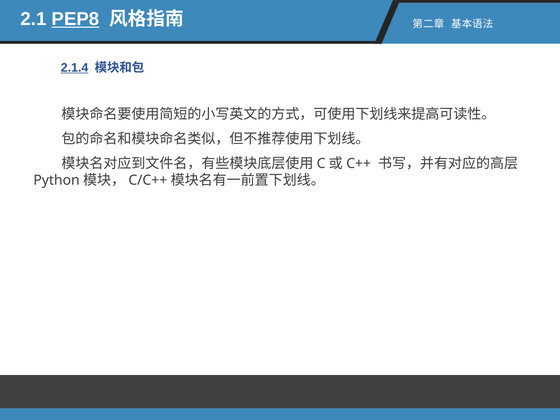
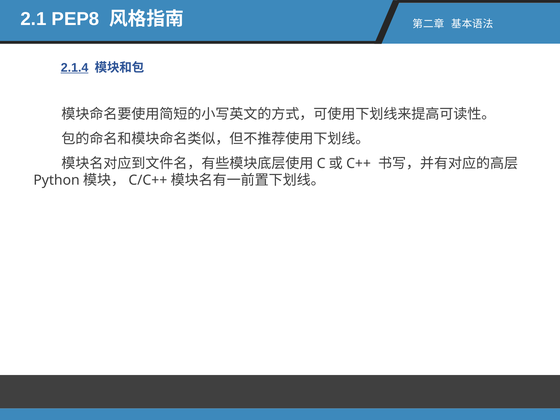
PEP8 underline: present -> none
